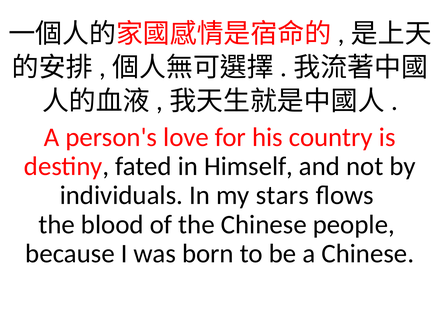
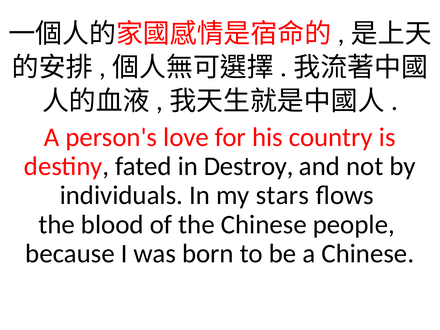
Himself: Himself -> Destroy
